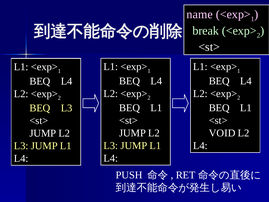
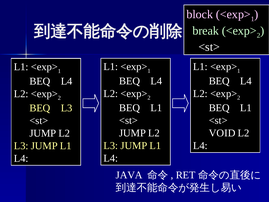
name: name -> block
PUSH: PUSH -> JAVA
